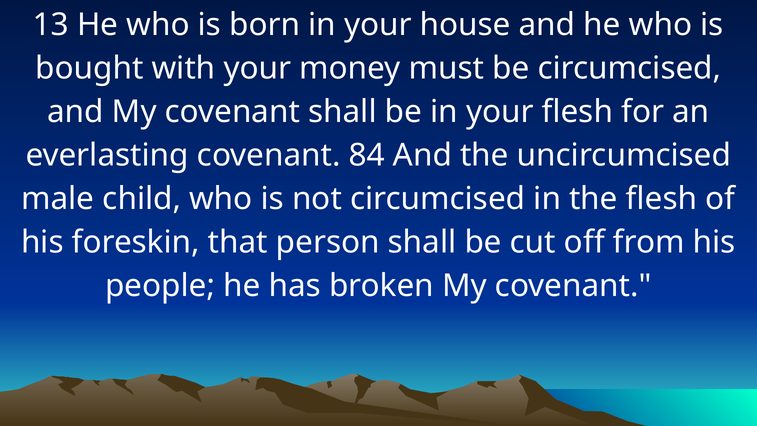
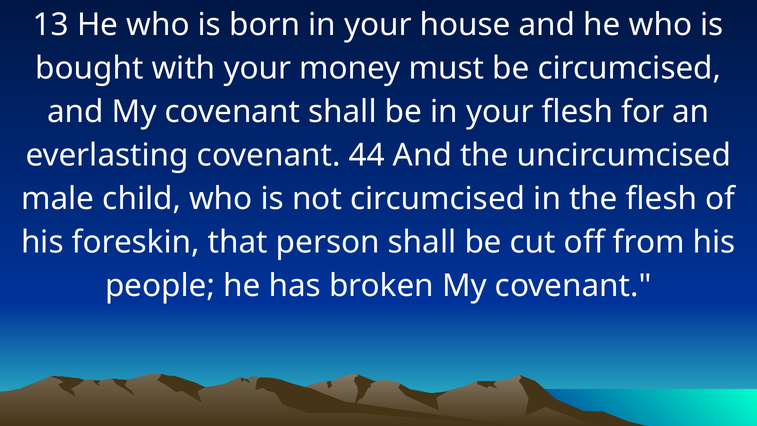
84: 84 -> 44
